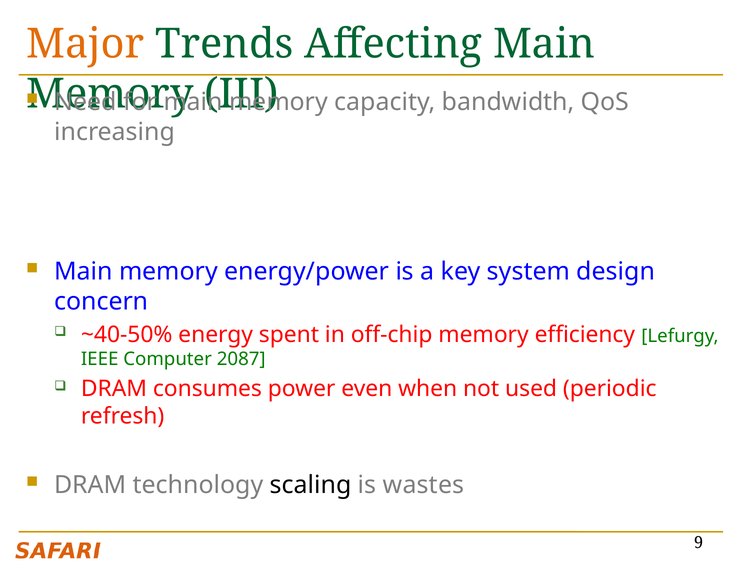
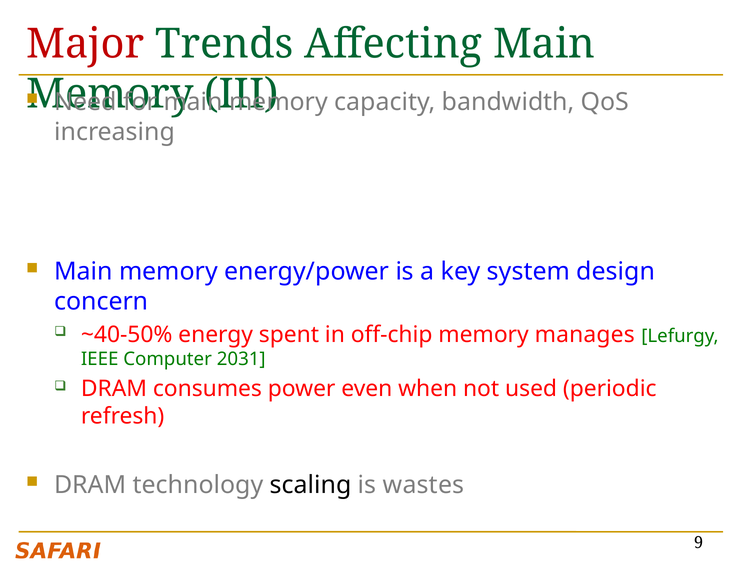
Major colour: orange -> red
efficiency: efficiency -> manages
2087: 2087 -> 2031
